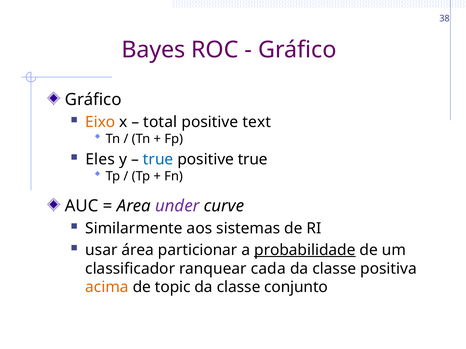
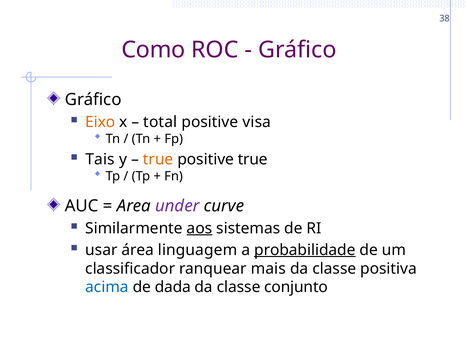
Bayes: Bayes -> Como
text: text -> visa
Eles: Eles -> Tais
true at (158, 159) colour: blue -> orange
aos underline: none -> present
particionar: particionar -> linguagem
cada: cada -> mais
acima colour: orange -> blue
topic: topic -> dada
